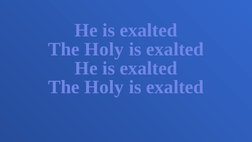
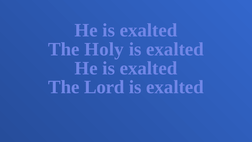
Holy at (104, 87): Holy -> Lord
